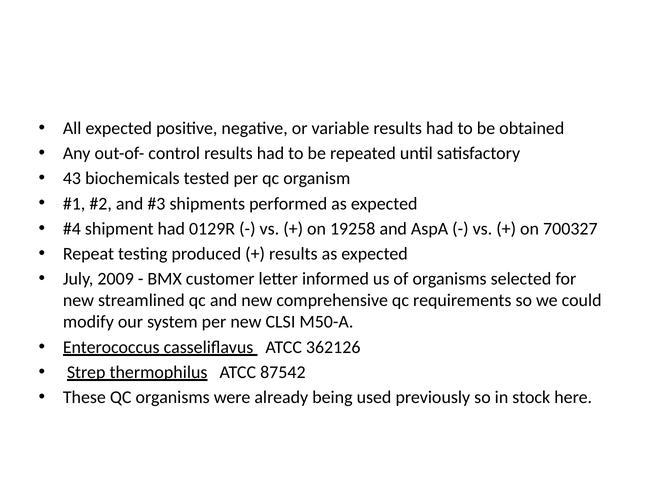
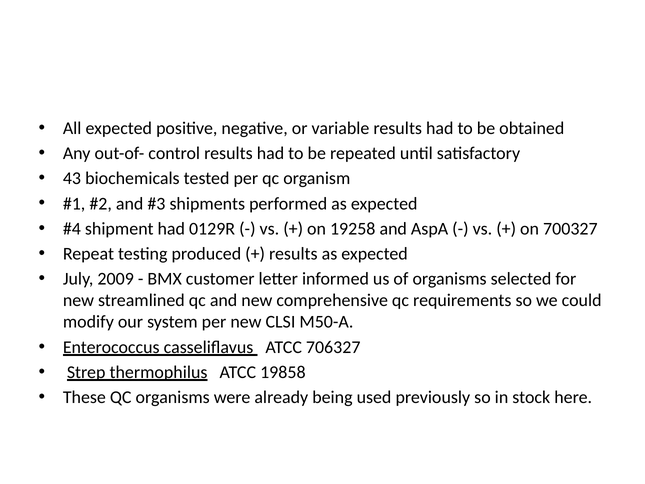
362126: 362126 -> 706327
87542: 87542 -> 19858
